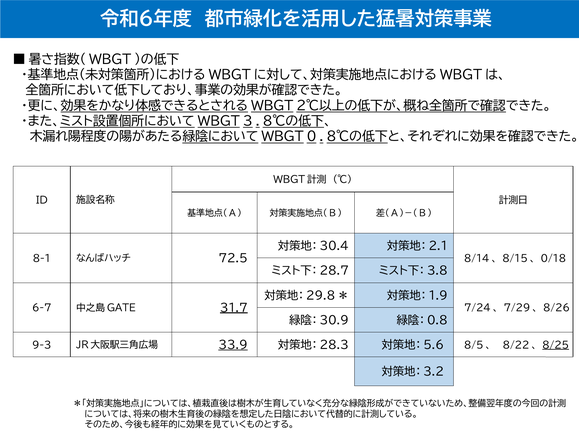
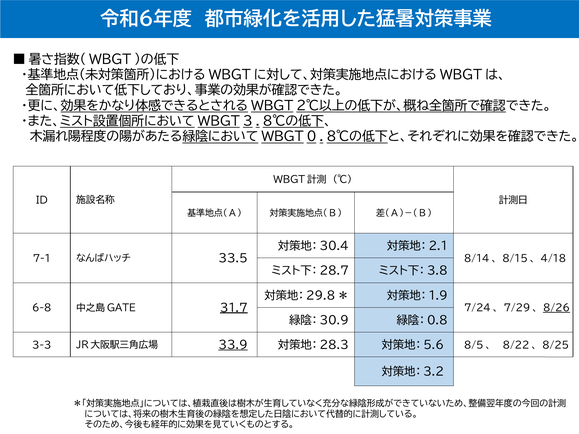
8-1: 8-1 -> 7-1
72.5: 72.5 -> 33.5
0/18: 0/18 -> 4/18
6-7: 6-7 -> 6-8
8/26 underline: none -> present
9-3: 9-3 -> 3-3
8/25 underline: present -> none
